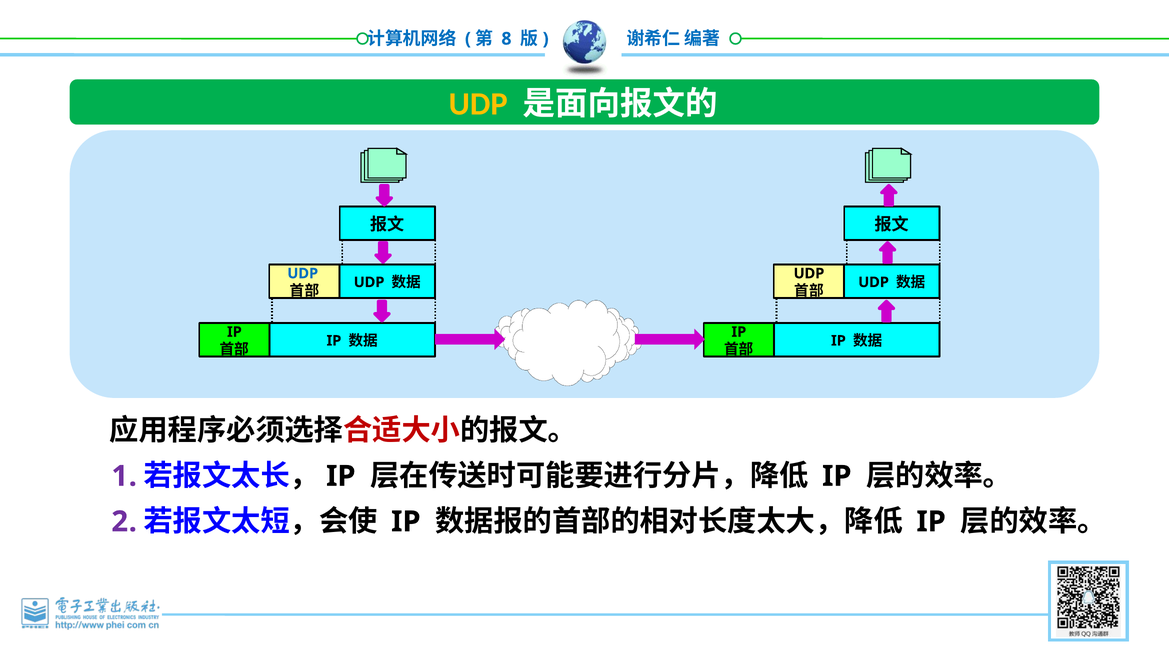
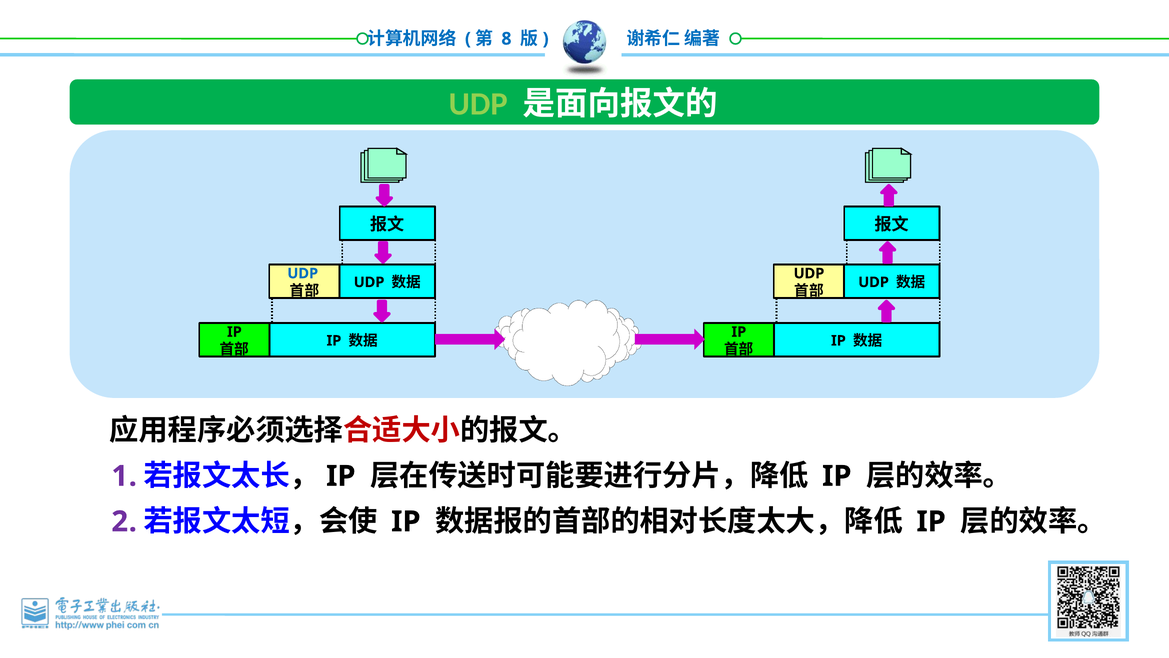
UDP at (478, 104) colour: yellow -> light green
